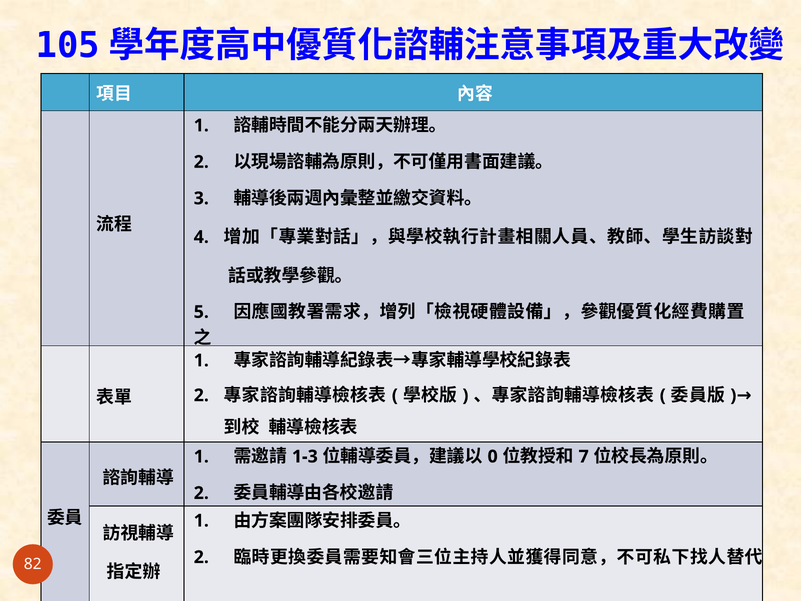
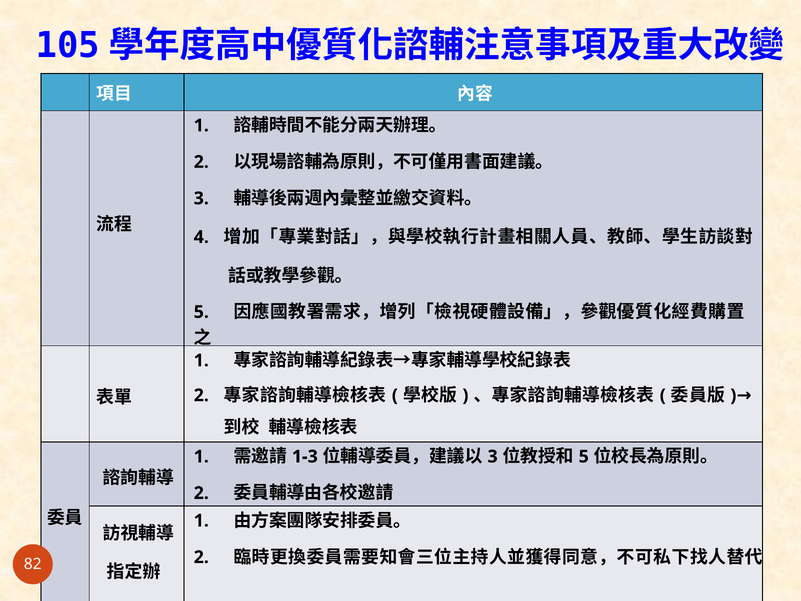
0 at (493, 456): 0 -> 3
7 at (584, 456): 7 -> 5
